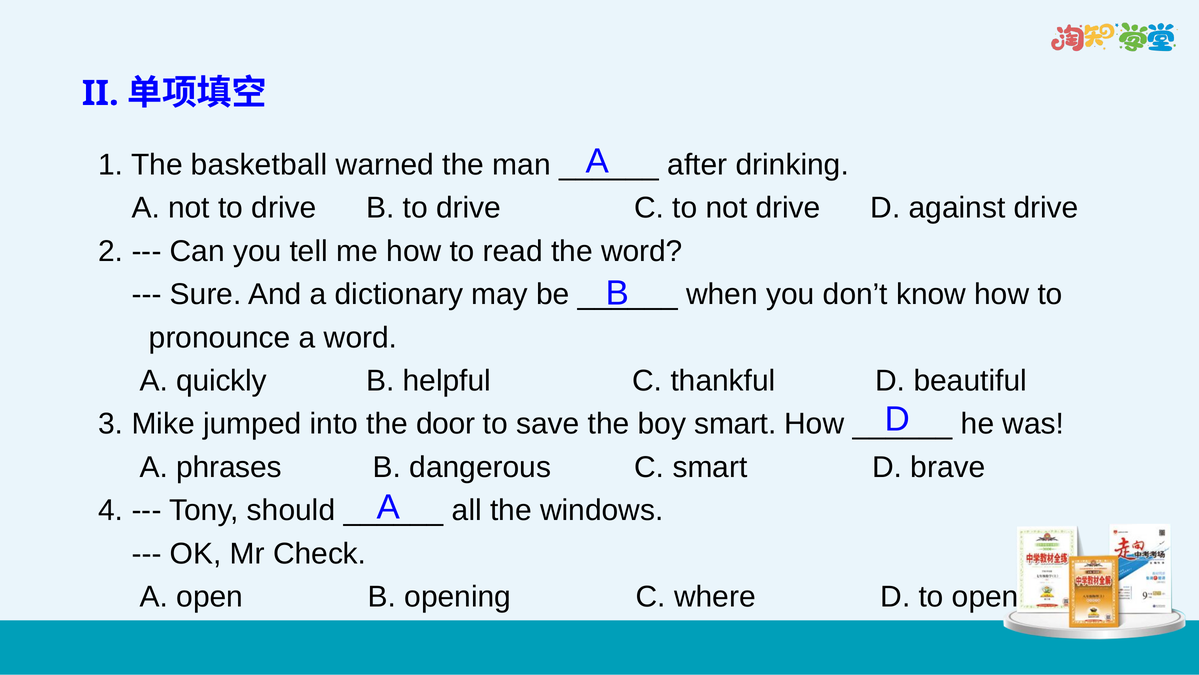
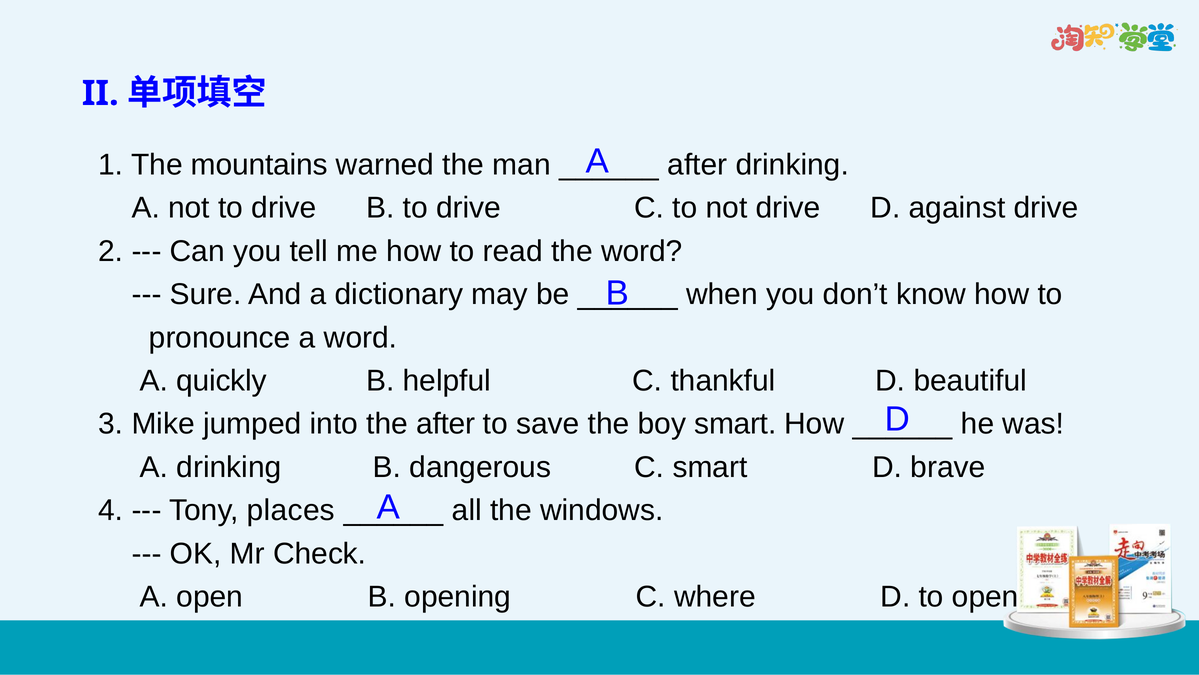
basketball: basketball -> mountains
the door: door -> after
A phrases: phrases -> drinking
should: should -> places
